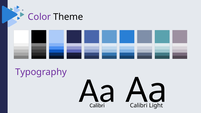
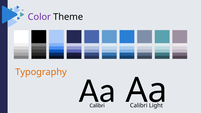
Typography colour: purple -> orange
